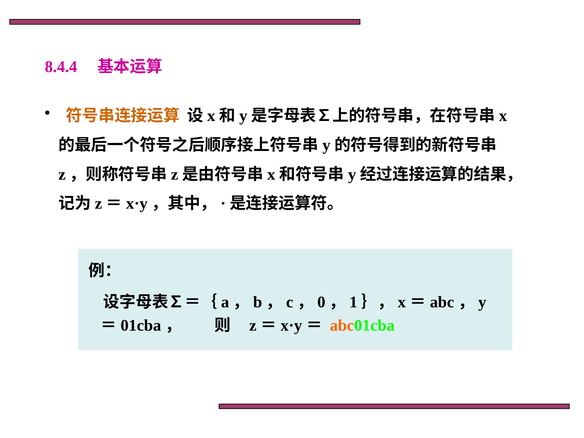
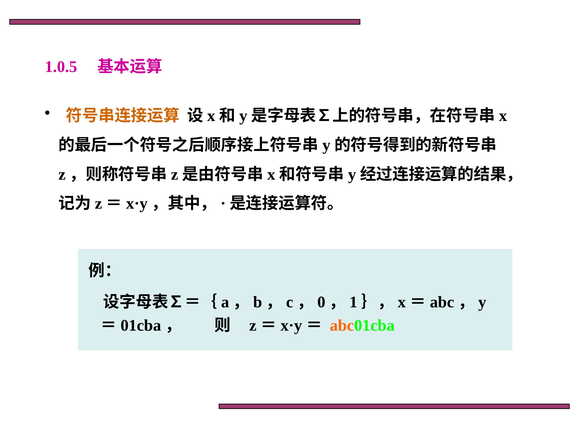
8.4.4: 8.4.4 -> 1.0.5
